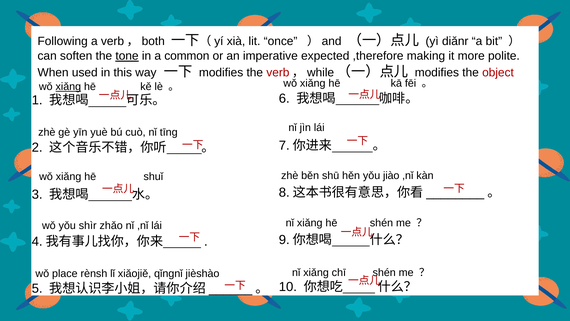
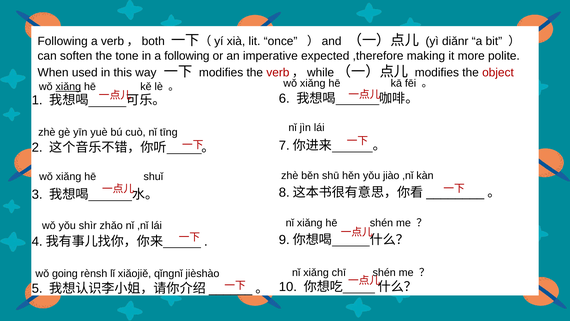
tone underline: present -> none
a common: common -> following
place: place -> going
